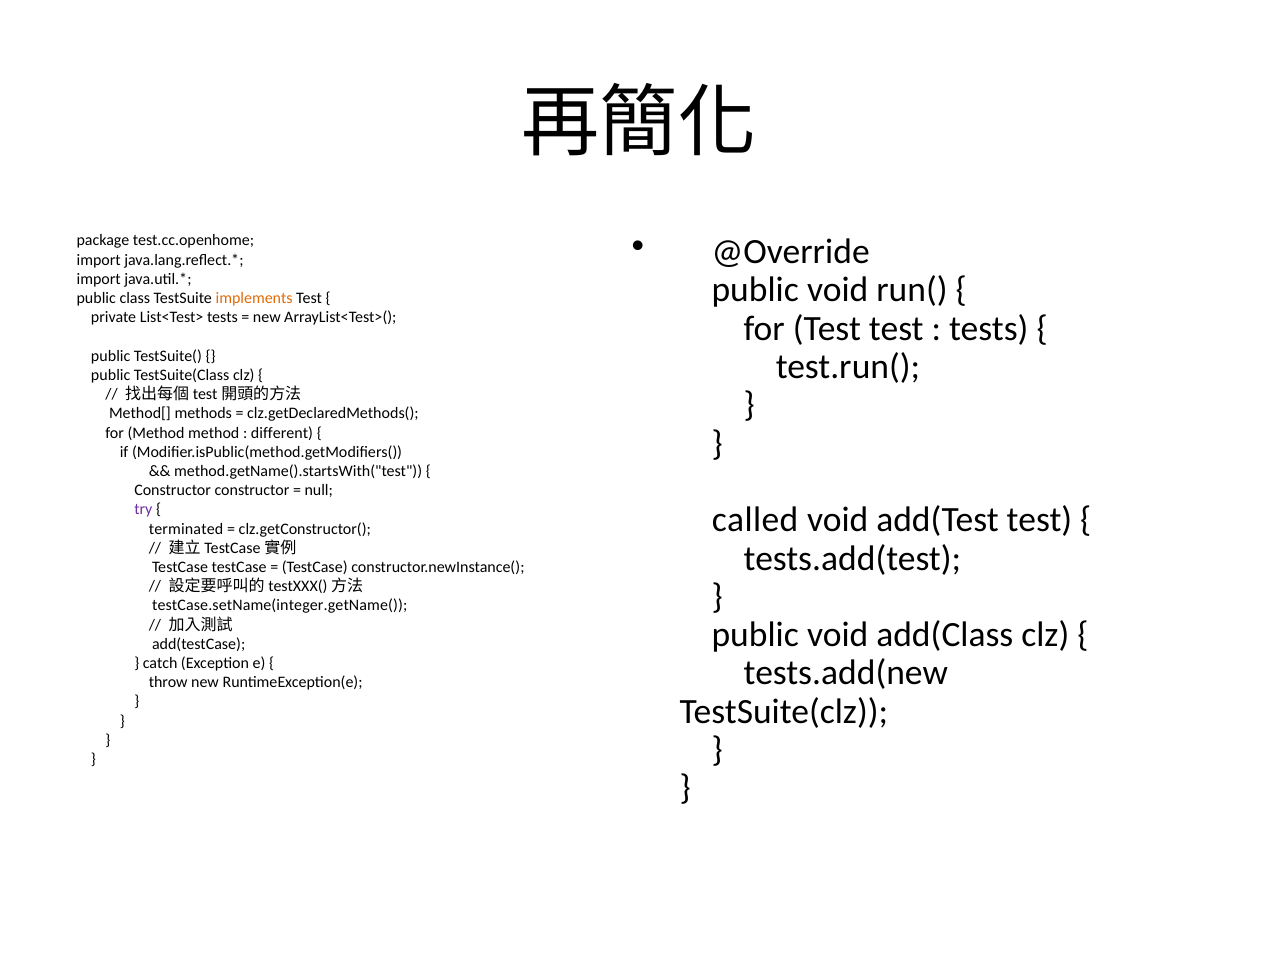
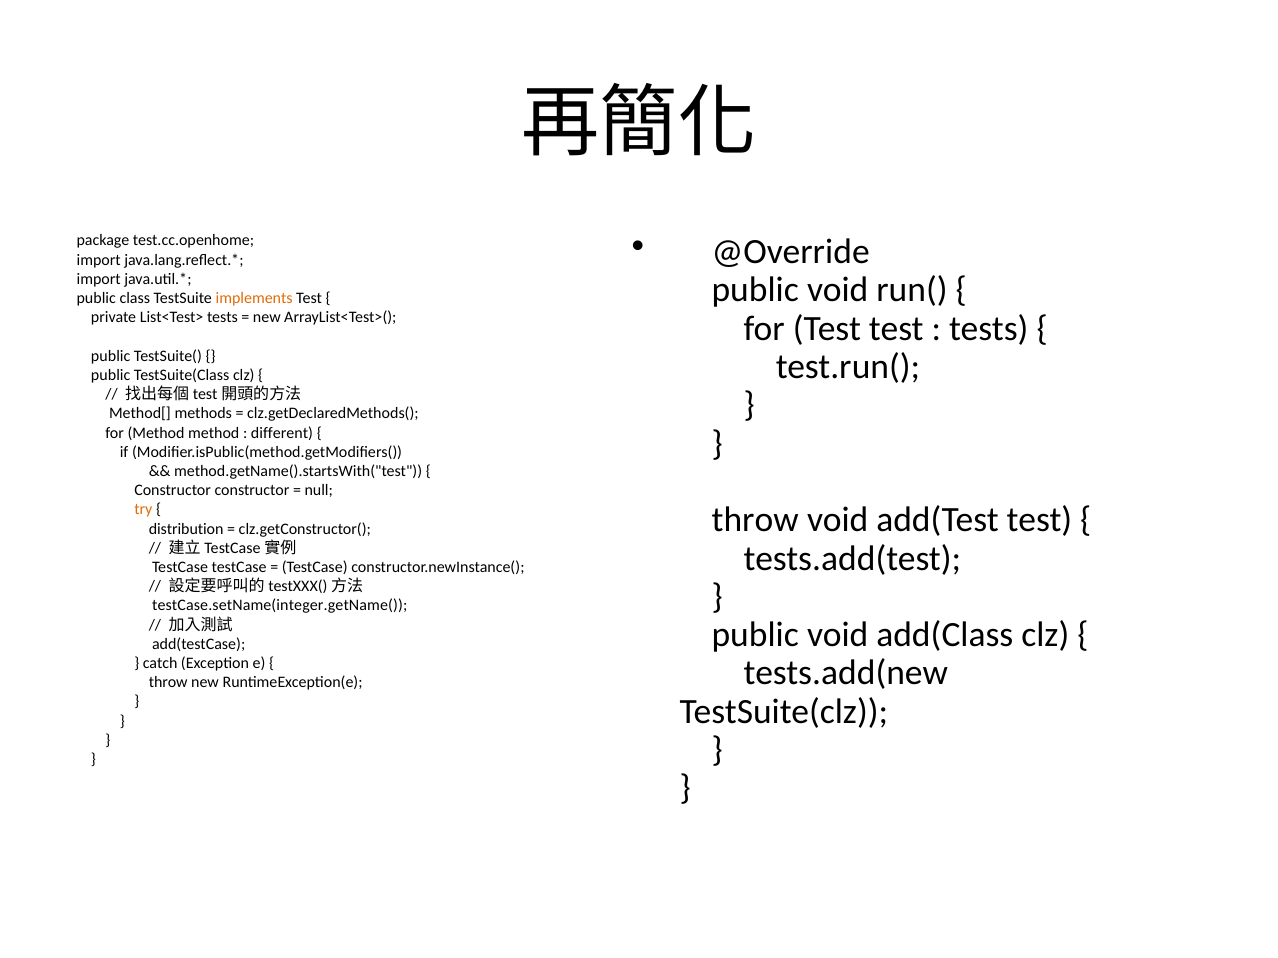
try colour: purple -> orange
called at (755, 520): called -> throw
terminated: terminated -> distribution
